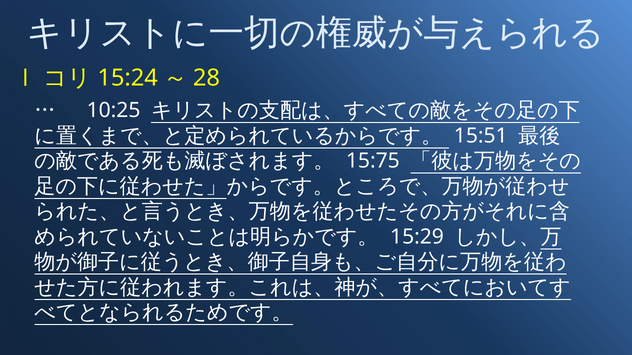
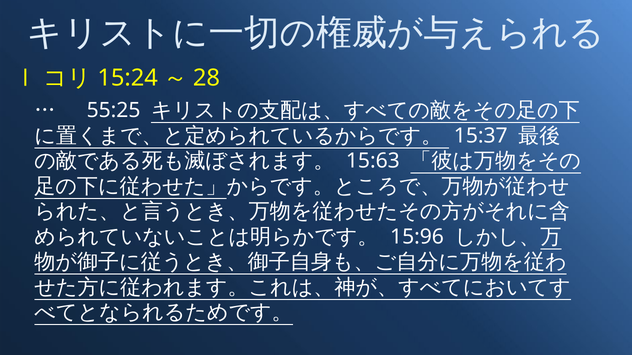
10:25: 10:25 -> 55:25
15:51: 15:51 -> 15:37
15:75: 15:75 -> 15:63
15:29: 15:29 -> 15:96
